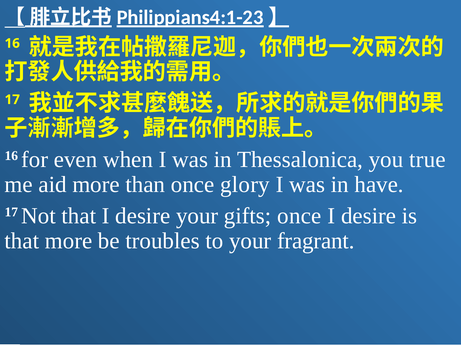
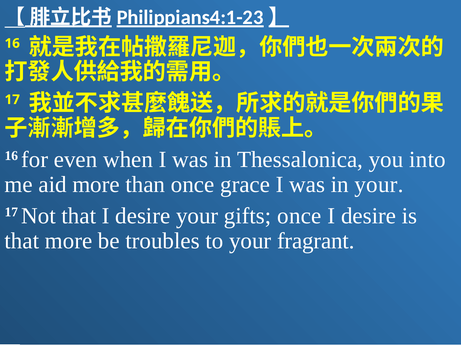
true: true -> into
glory: glory -> grace
in have: have -> your
